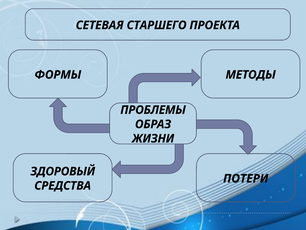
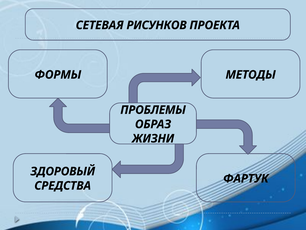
СТАРШЕГО: СТАРШЕГО -> РИСУНКОВ
ПОТЕРИ: ПОТЕРИ -> ФАРТУК
